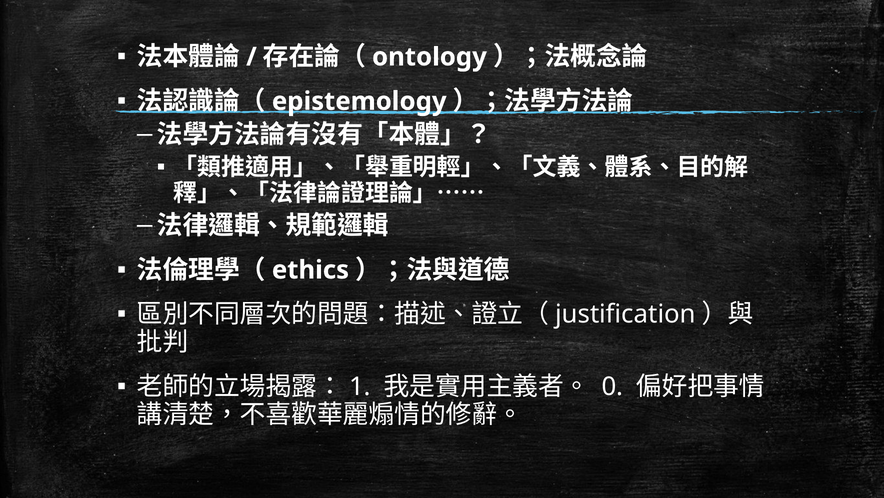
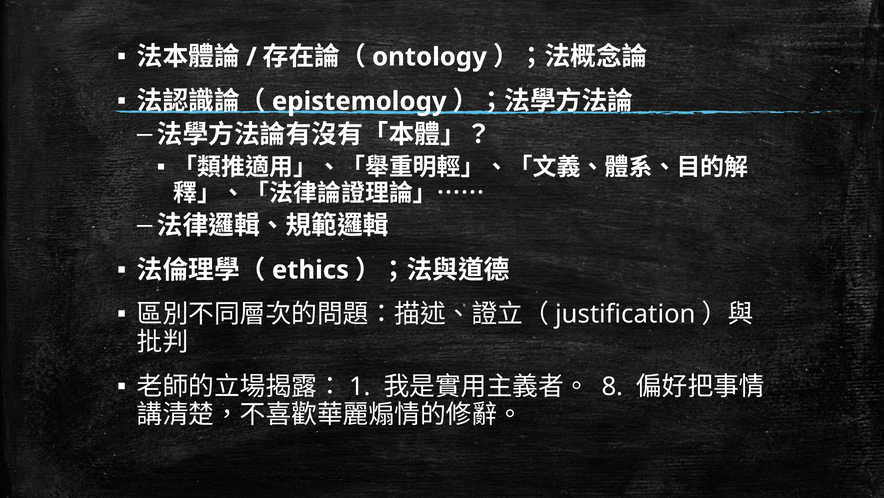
0: 0 -> 8
